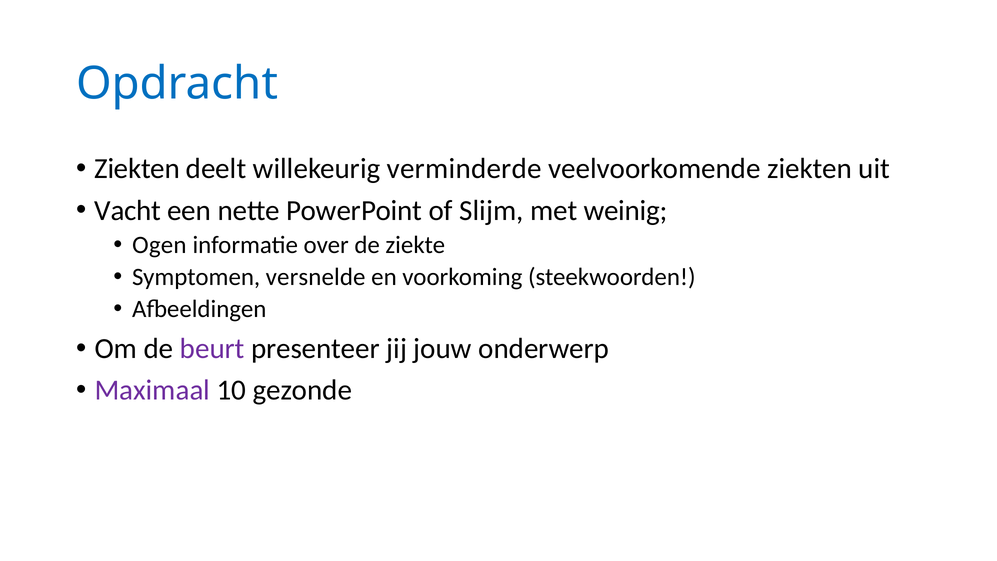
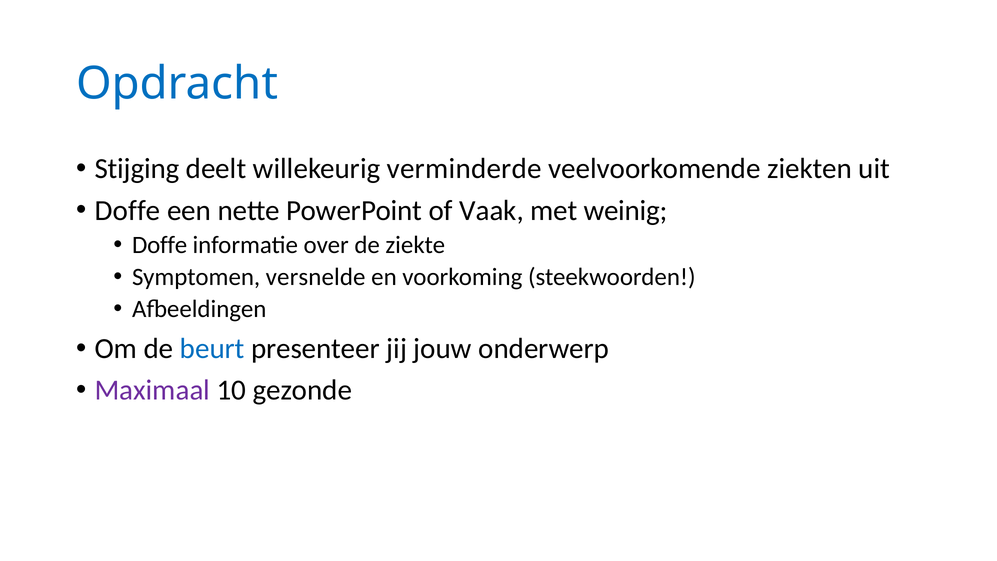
Ziekten at (137, 169): Ziekten -> Stijging
Vacht at (128, 210): Vacht -> Doffe
Slijm: Slijm -> Vaak
Ogen at (159, 245): Ogen -> Doffe
beurt colour: purple -> blue
